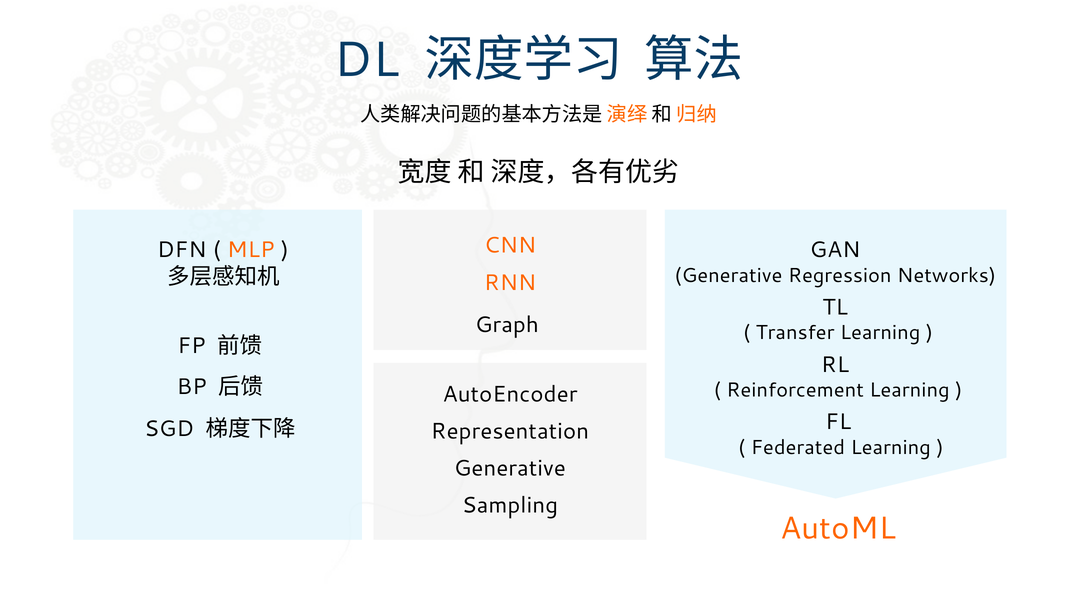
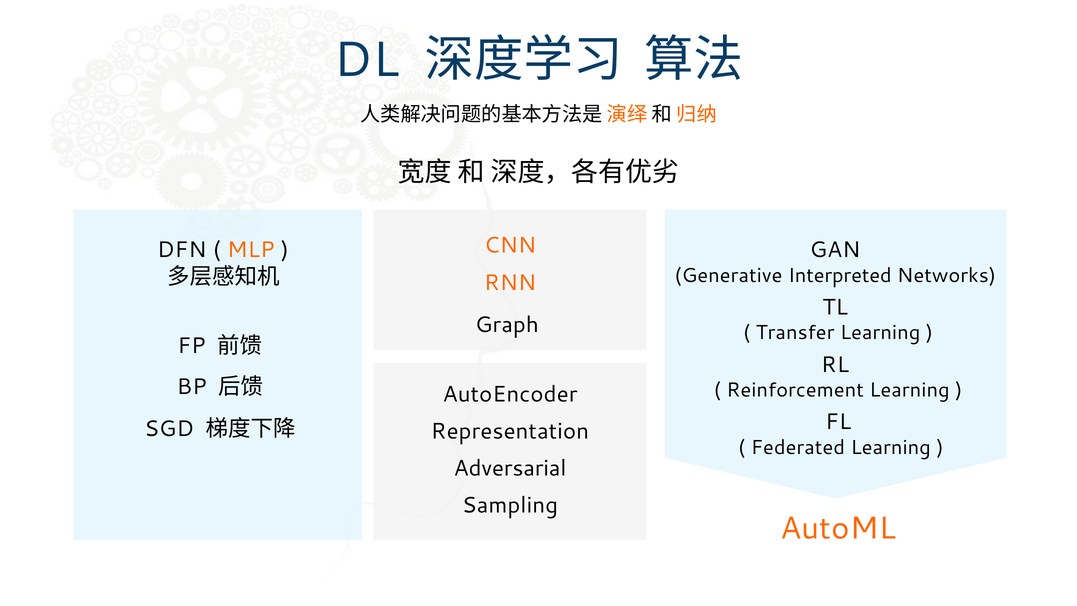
Regression: Regression -> Interpreted
Generative at (510, 468): Generative -> Adversarial
